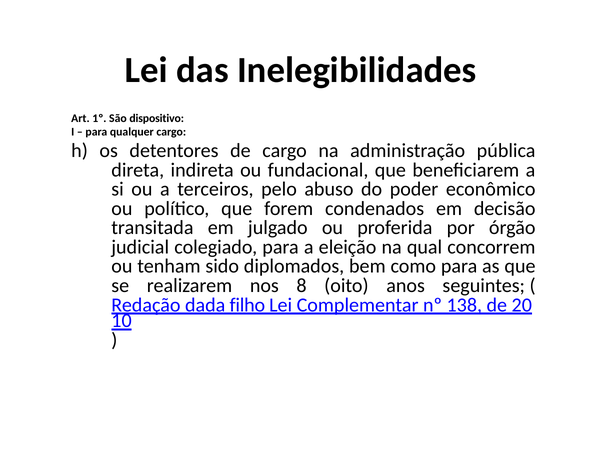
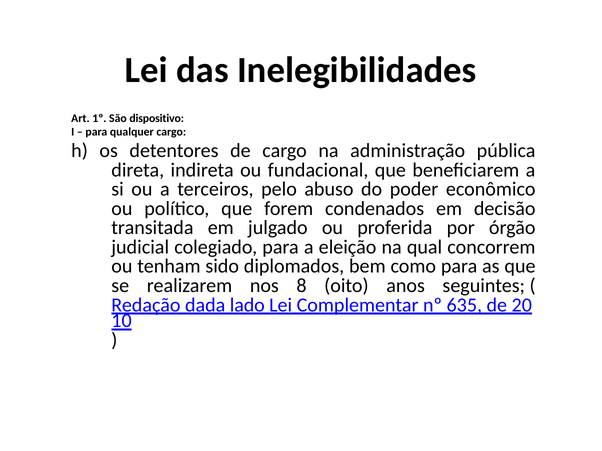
filho: filho -> lado
138: 138 -> 635
